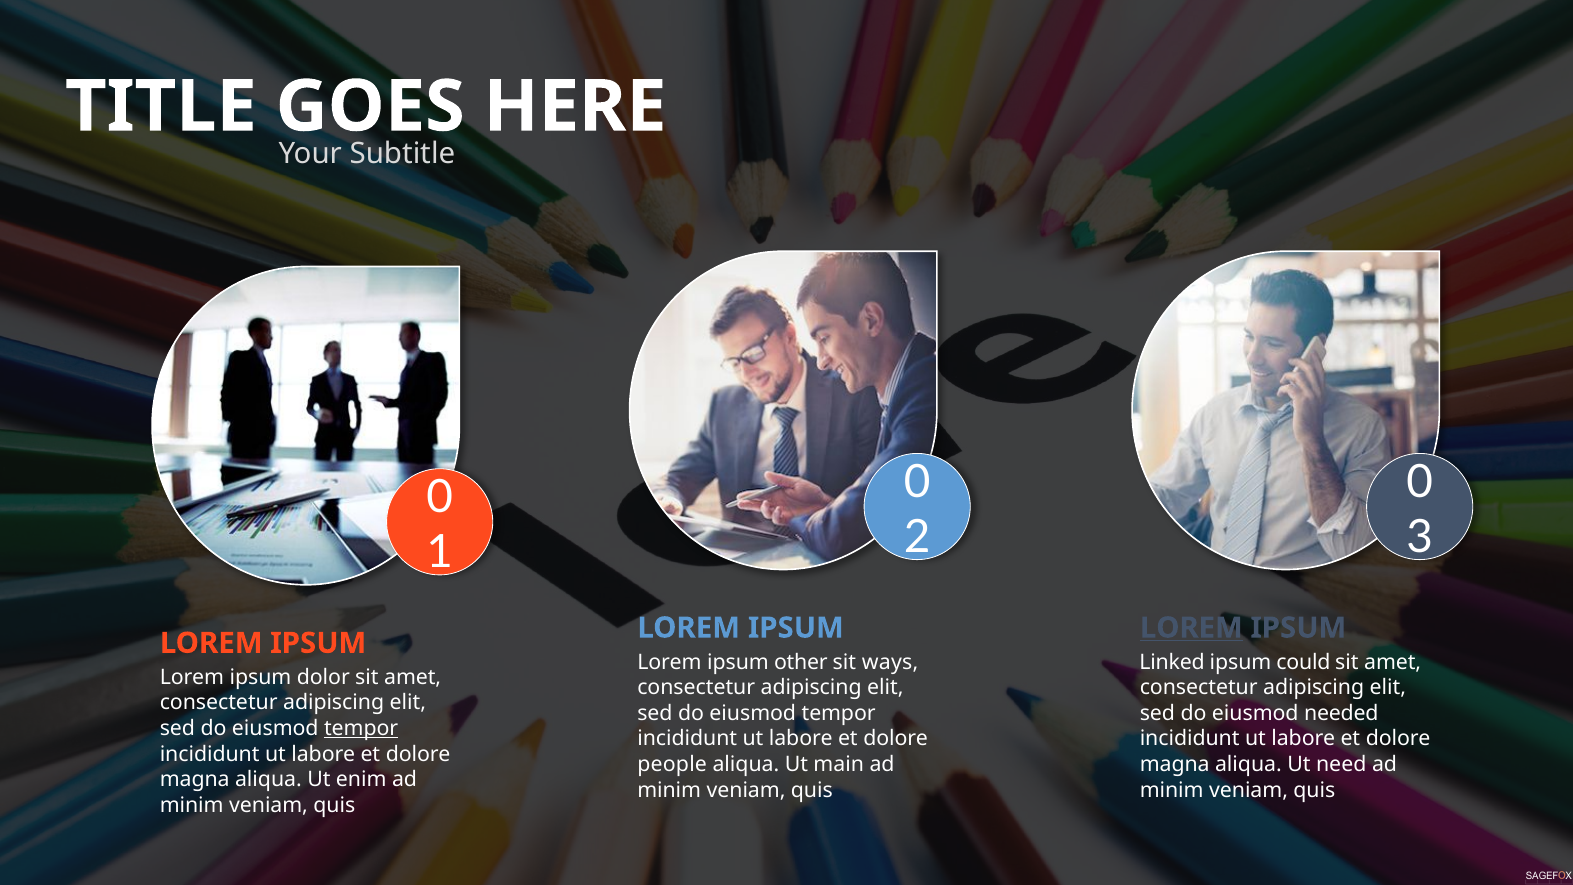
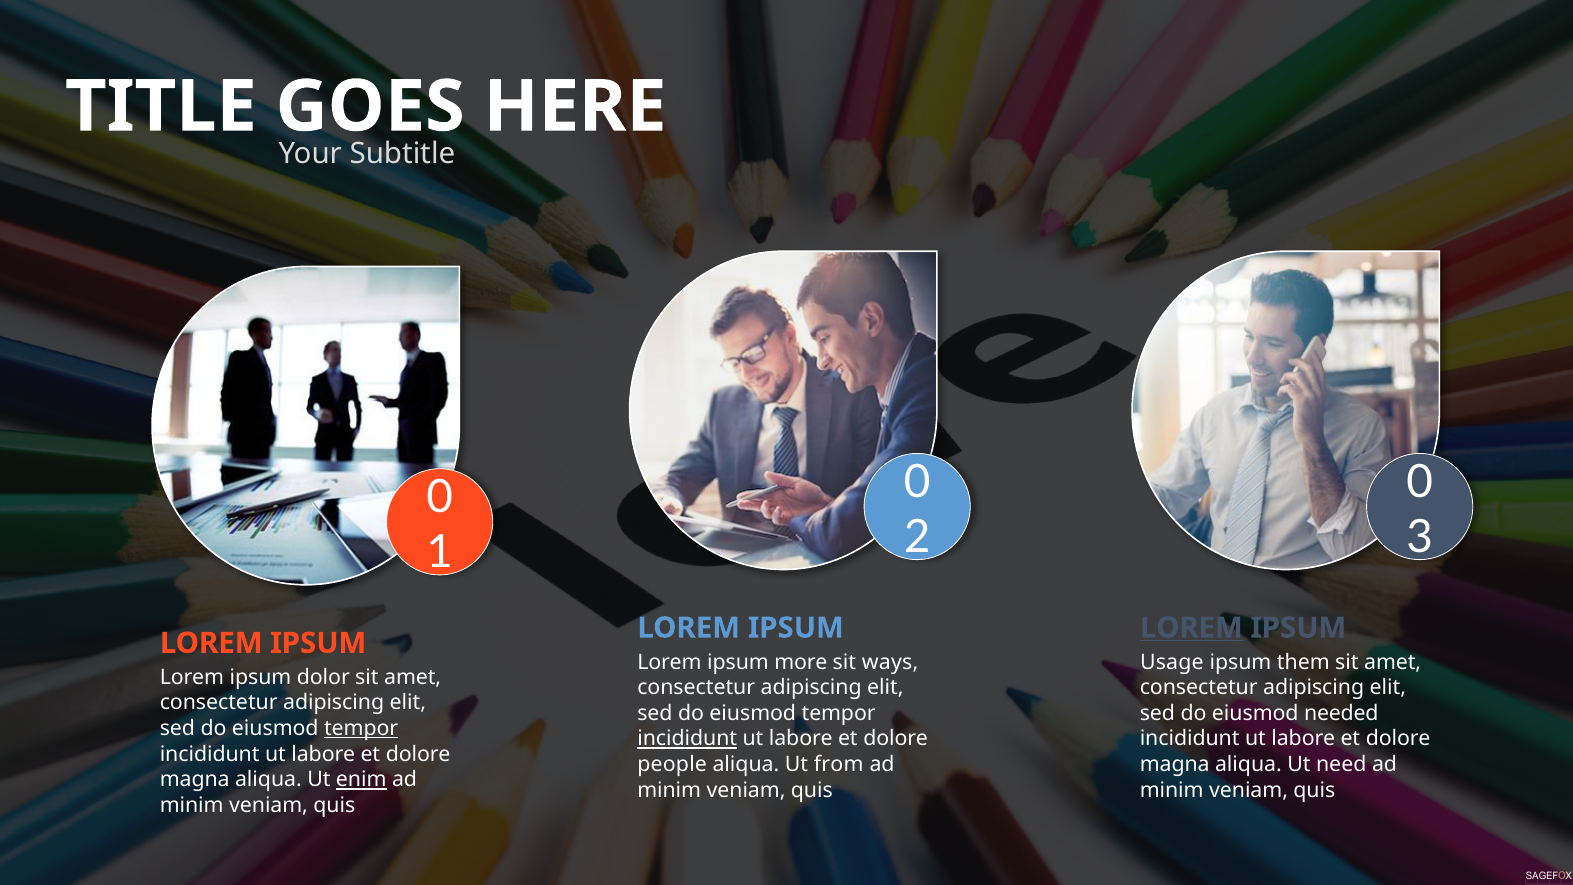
other: other -> more
Linked: Linked -> Usage
could: could -> them
incididunt at (687, 739) underline: none -> present
main: main -> from
enim underline: none -> present
